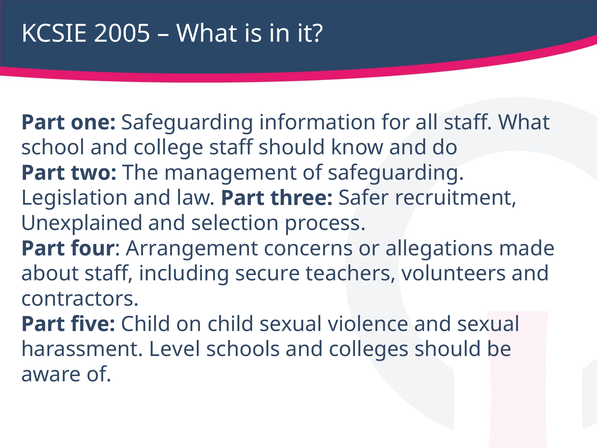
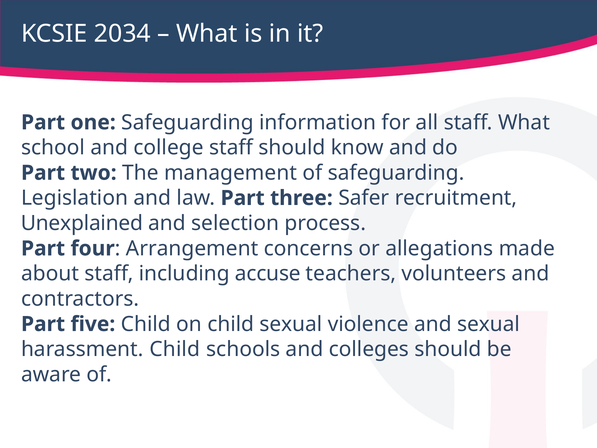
2005: 2005 -> 2034
secure: secure -> accuse
harassment Level: Level -> Child
